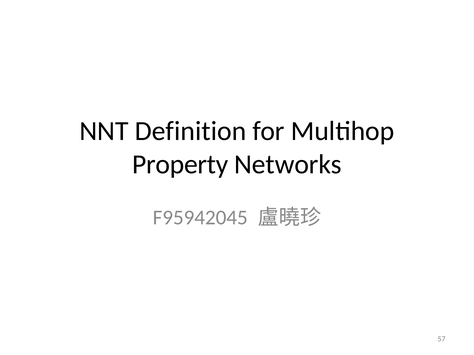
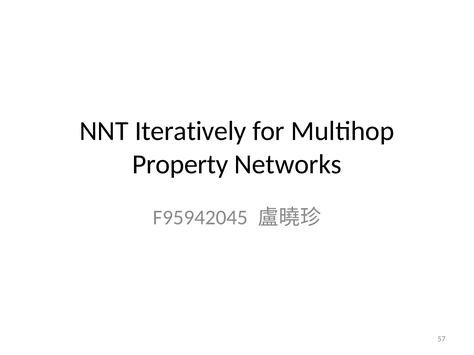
Definition: Definition -> Iteratively
